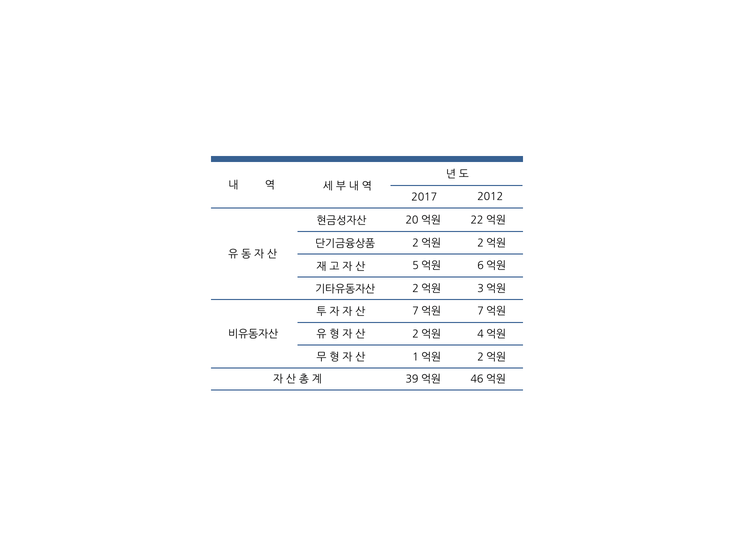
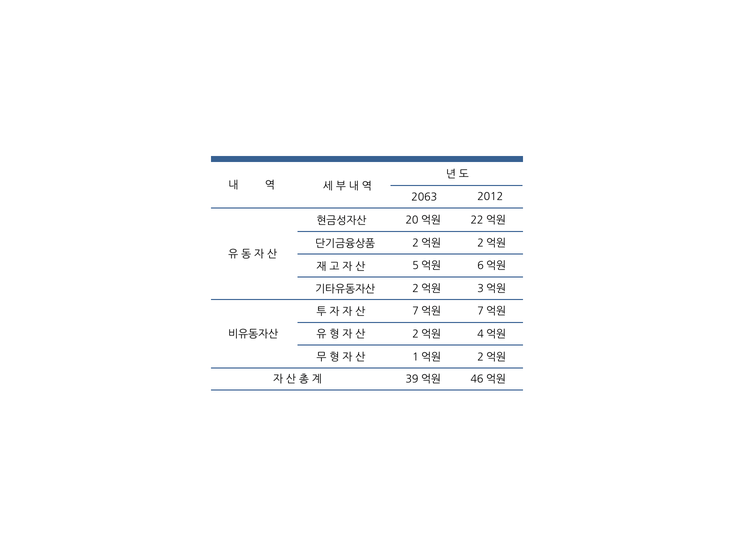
2017: 2017 -> 2063
